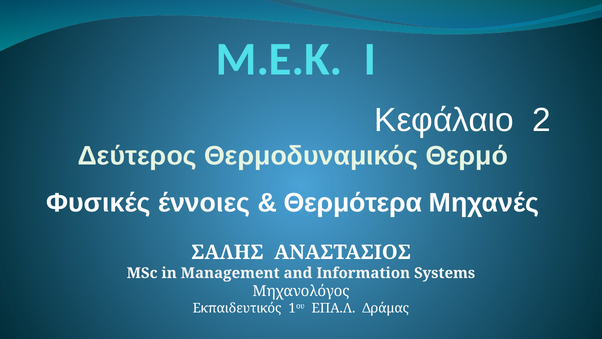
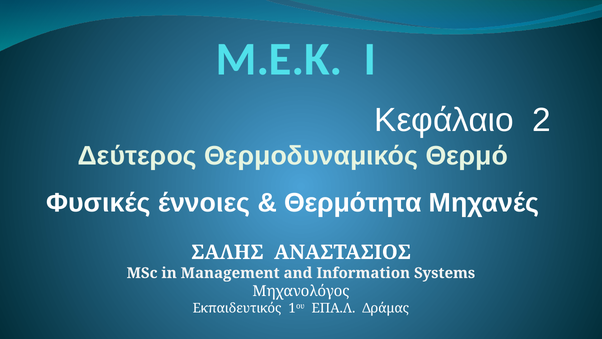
Θερμότερα: Θερμότερα -> Θερμότητα
